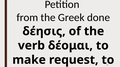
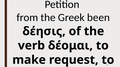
done: done -> been
